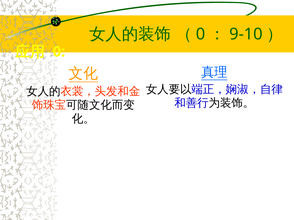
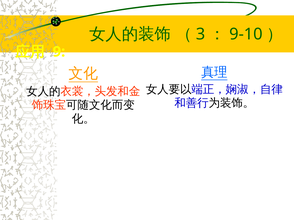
0 at (201, 34): 0 -> 3
0 at (59, 52): 0 -> 9
